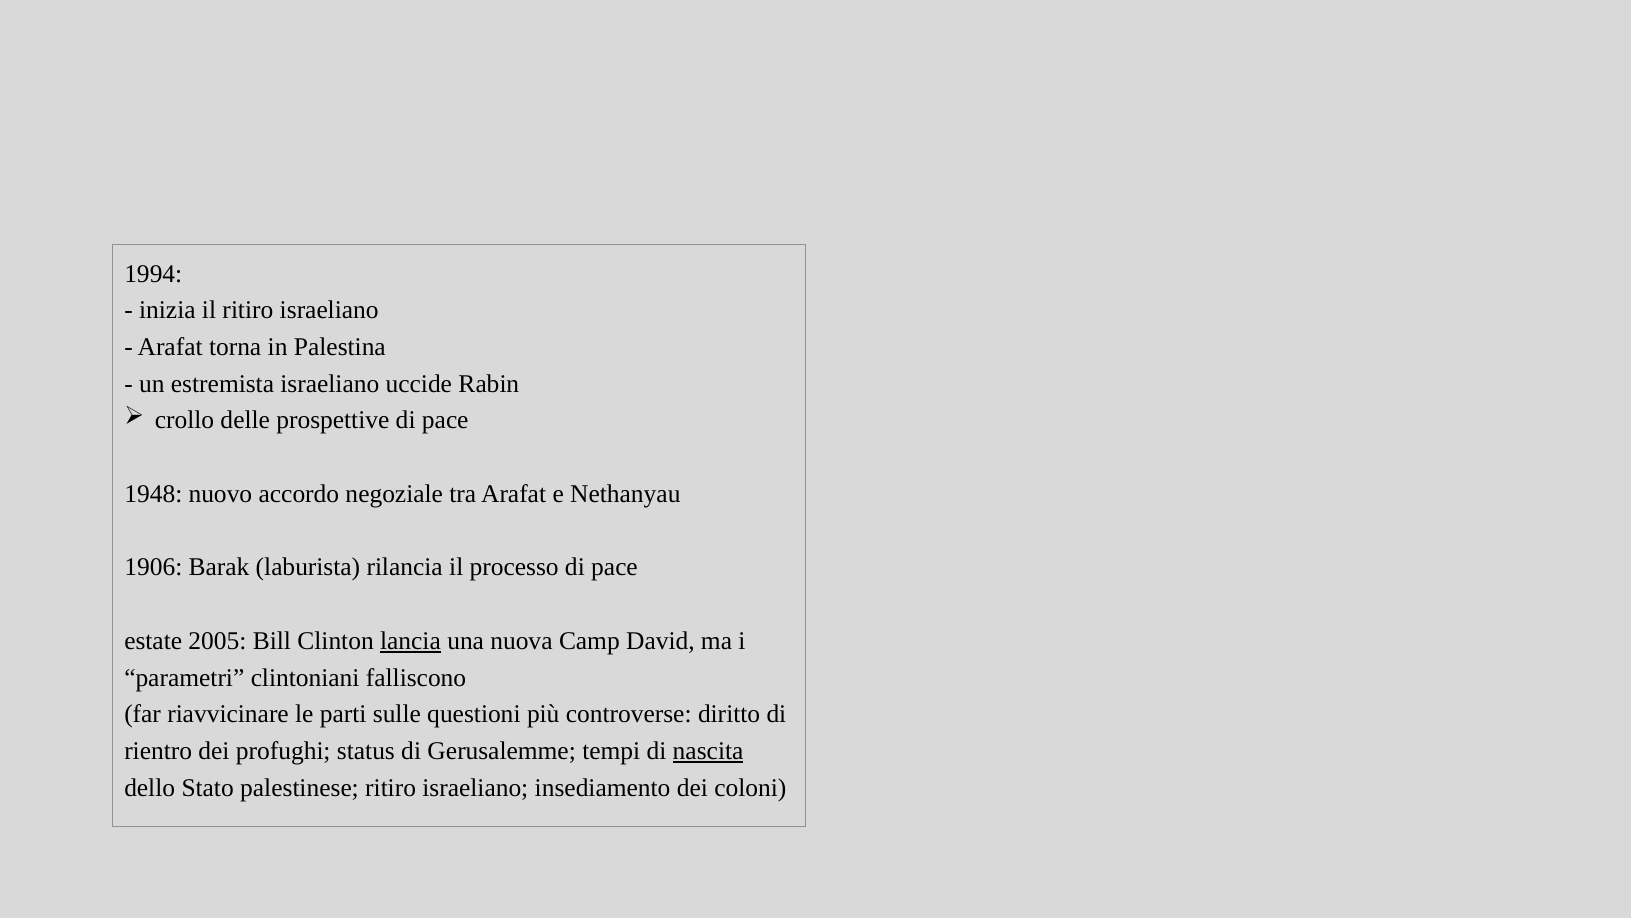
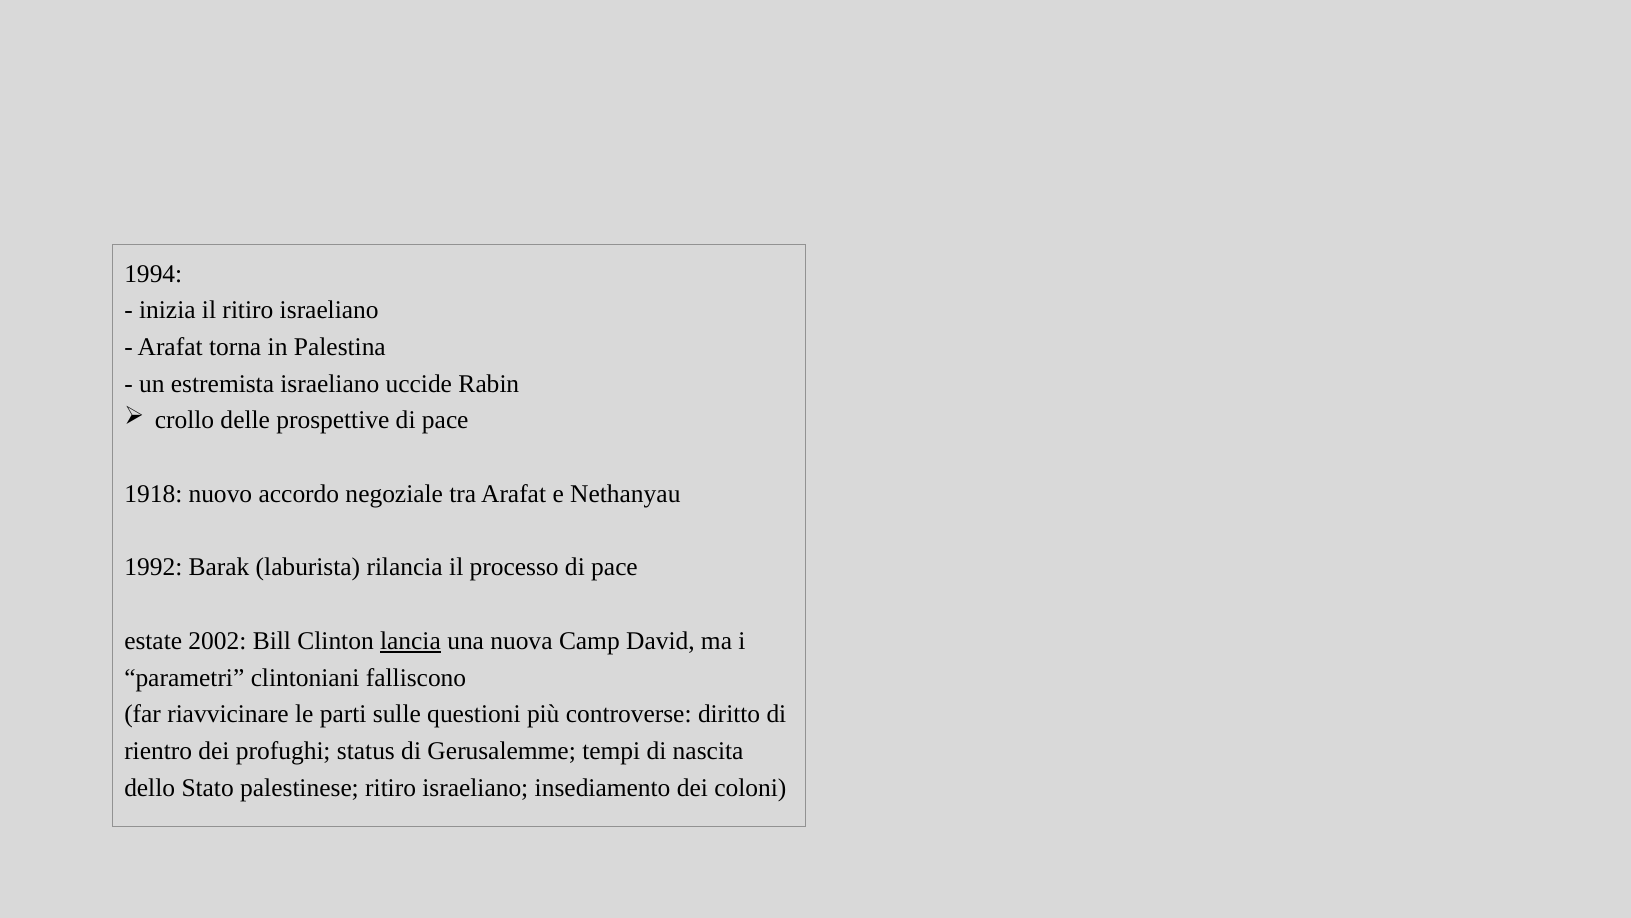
1948: 1948 -> 1918
1906: 1906 -> 1992
2005: 2005 -> 2002
nascita underline: present -> none
